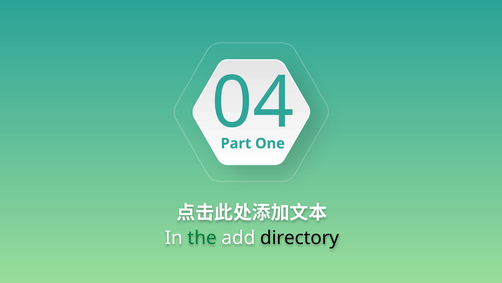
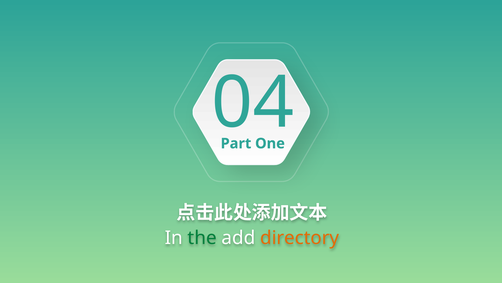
directory colour: black -> orange
